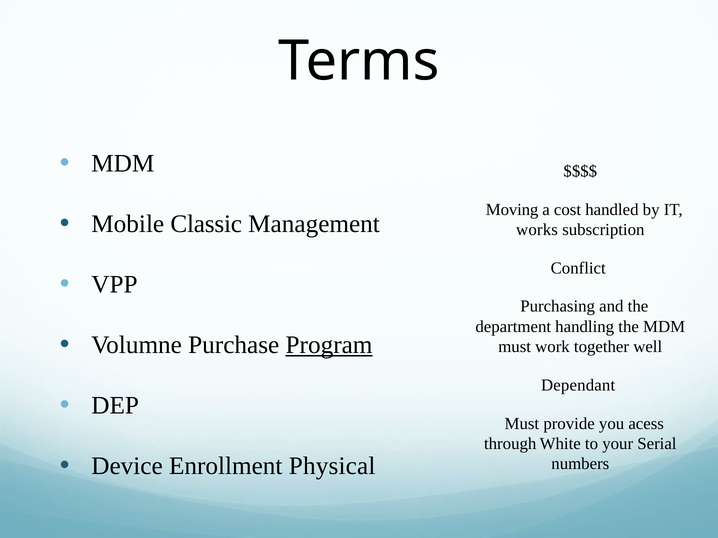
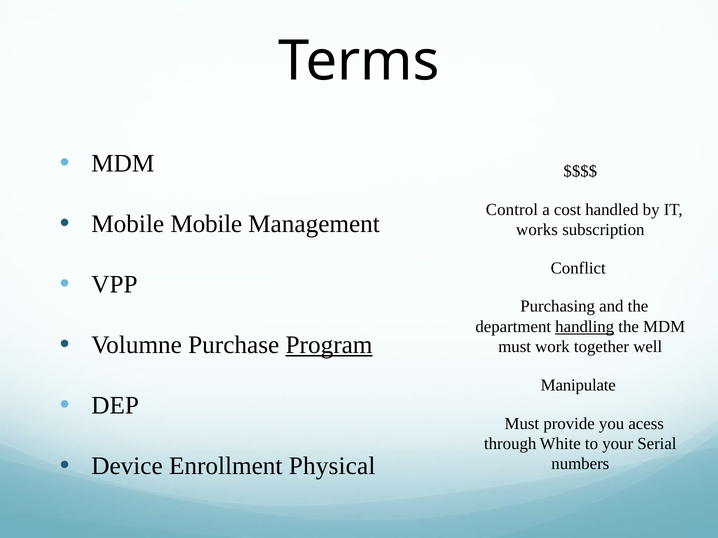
Moving: Moving -> Control
Mobile Classic: Classic -> Mobile
handling underline: none -> present
Dependant: Dependant -> Manipulate
